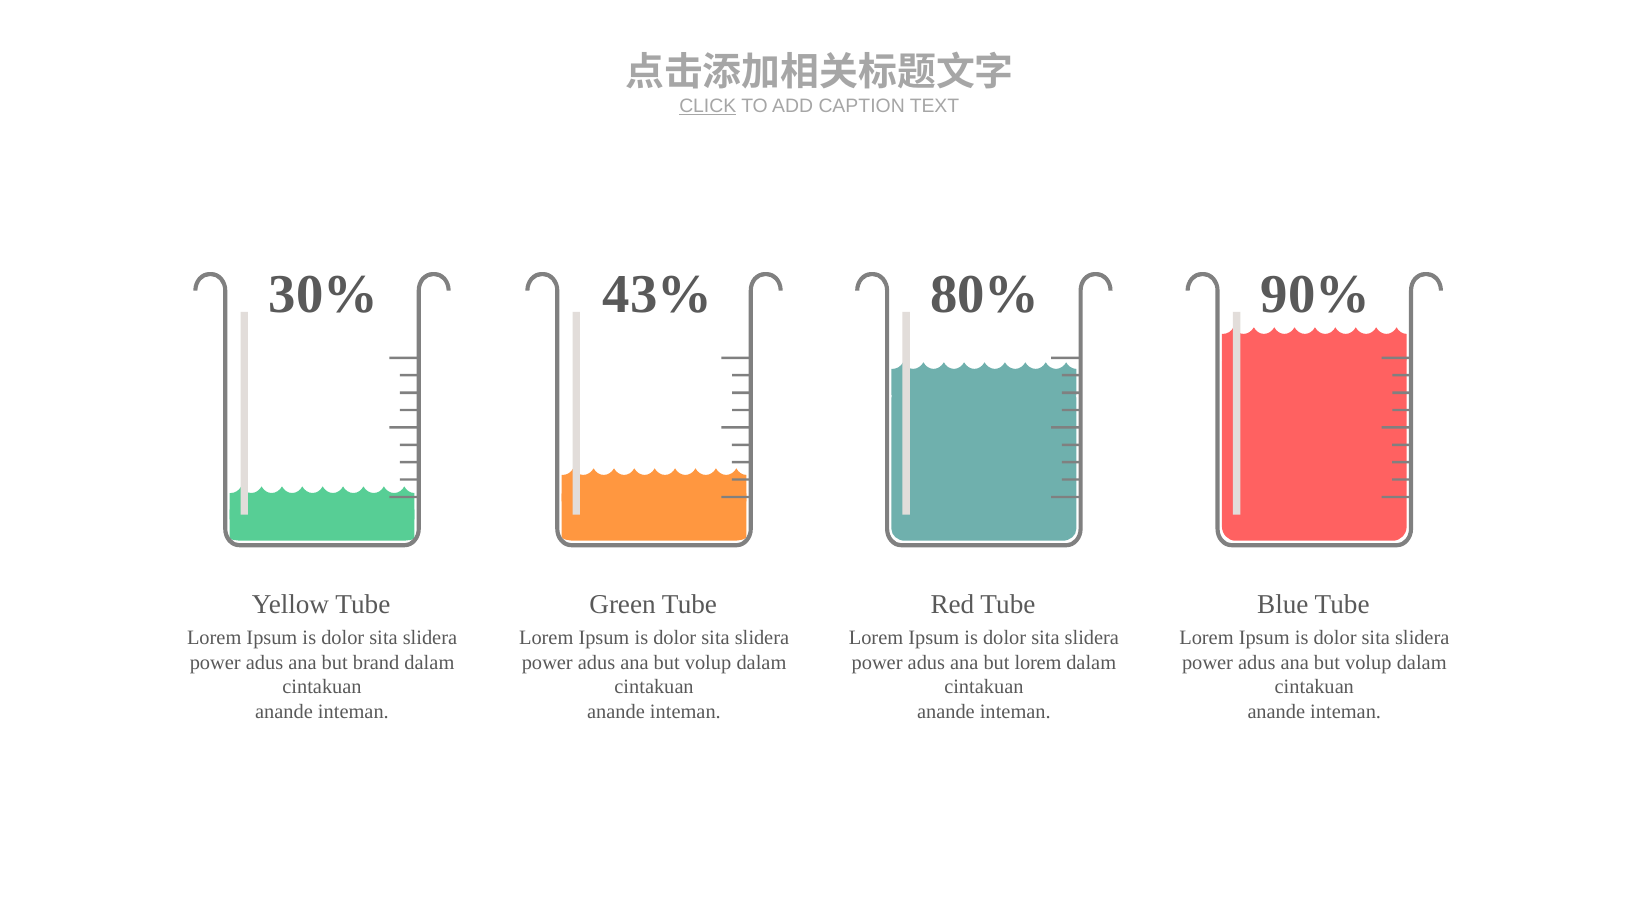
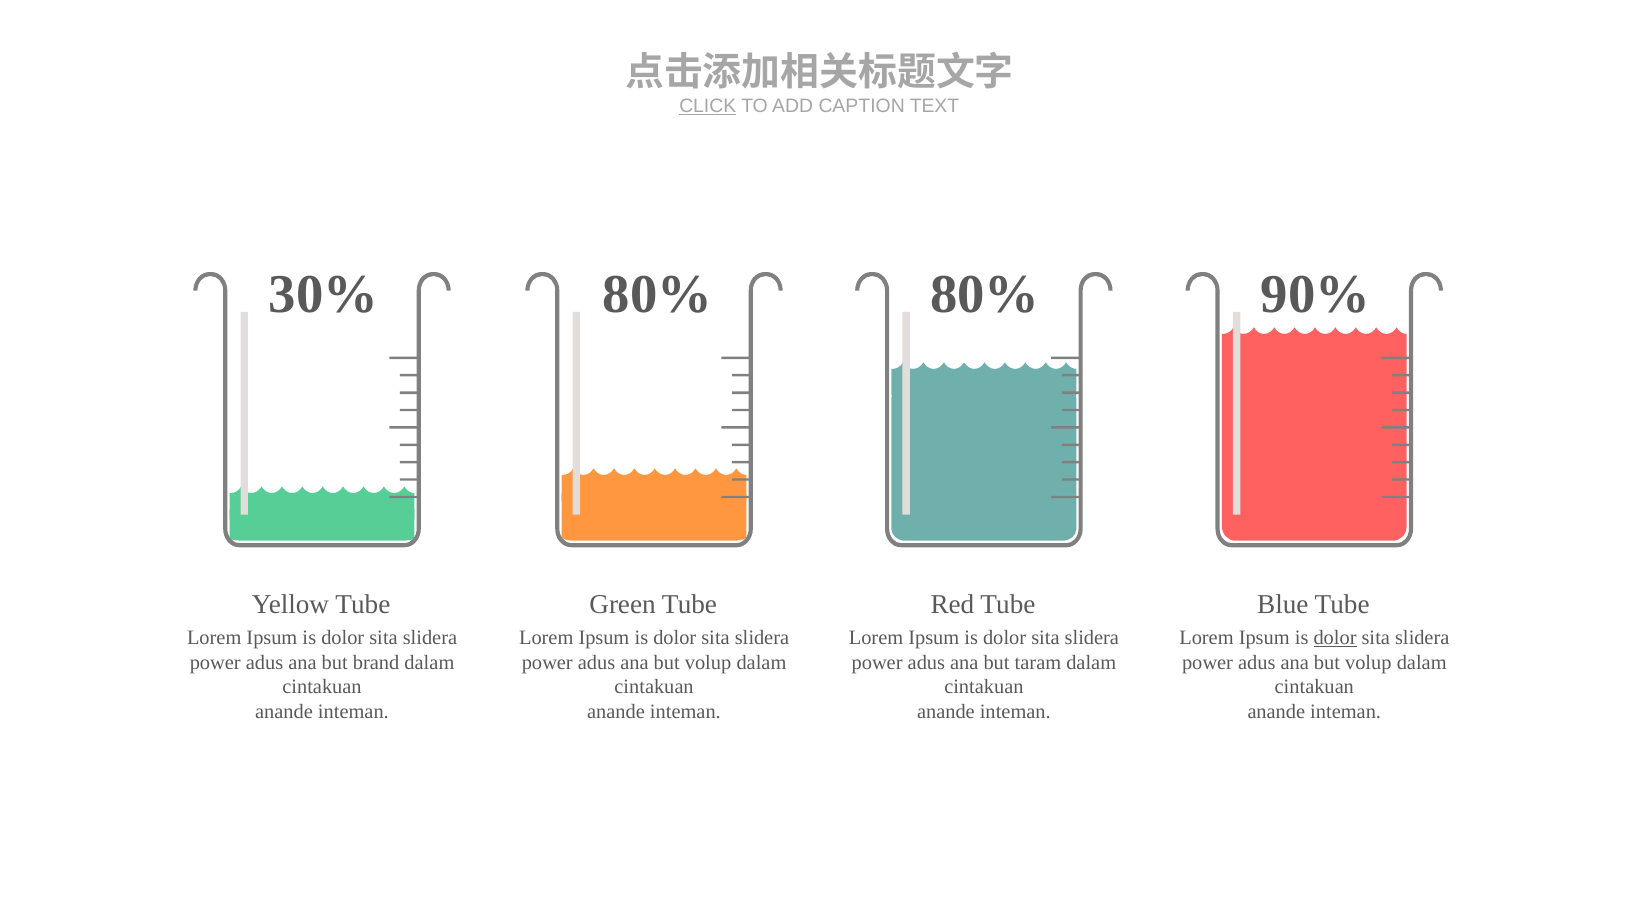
30% 43%: 43% -> 80%
dolor at (1335, 638) underline: none -> present
but lorem: lorem -> taram
